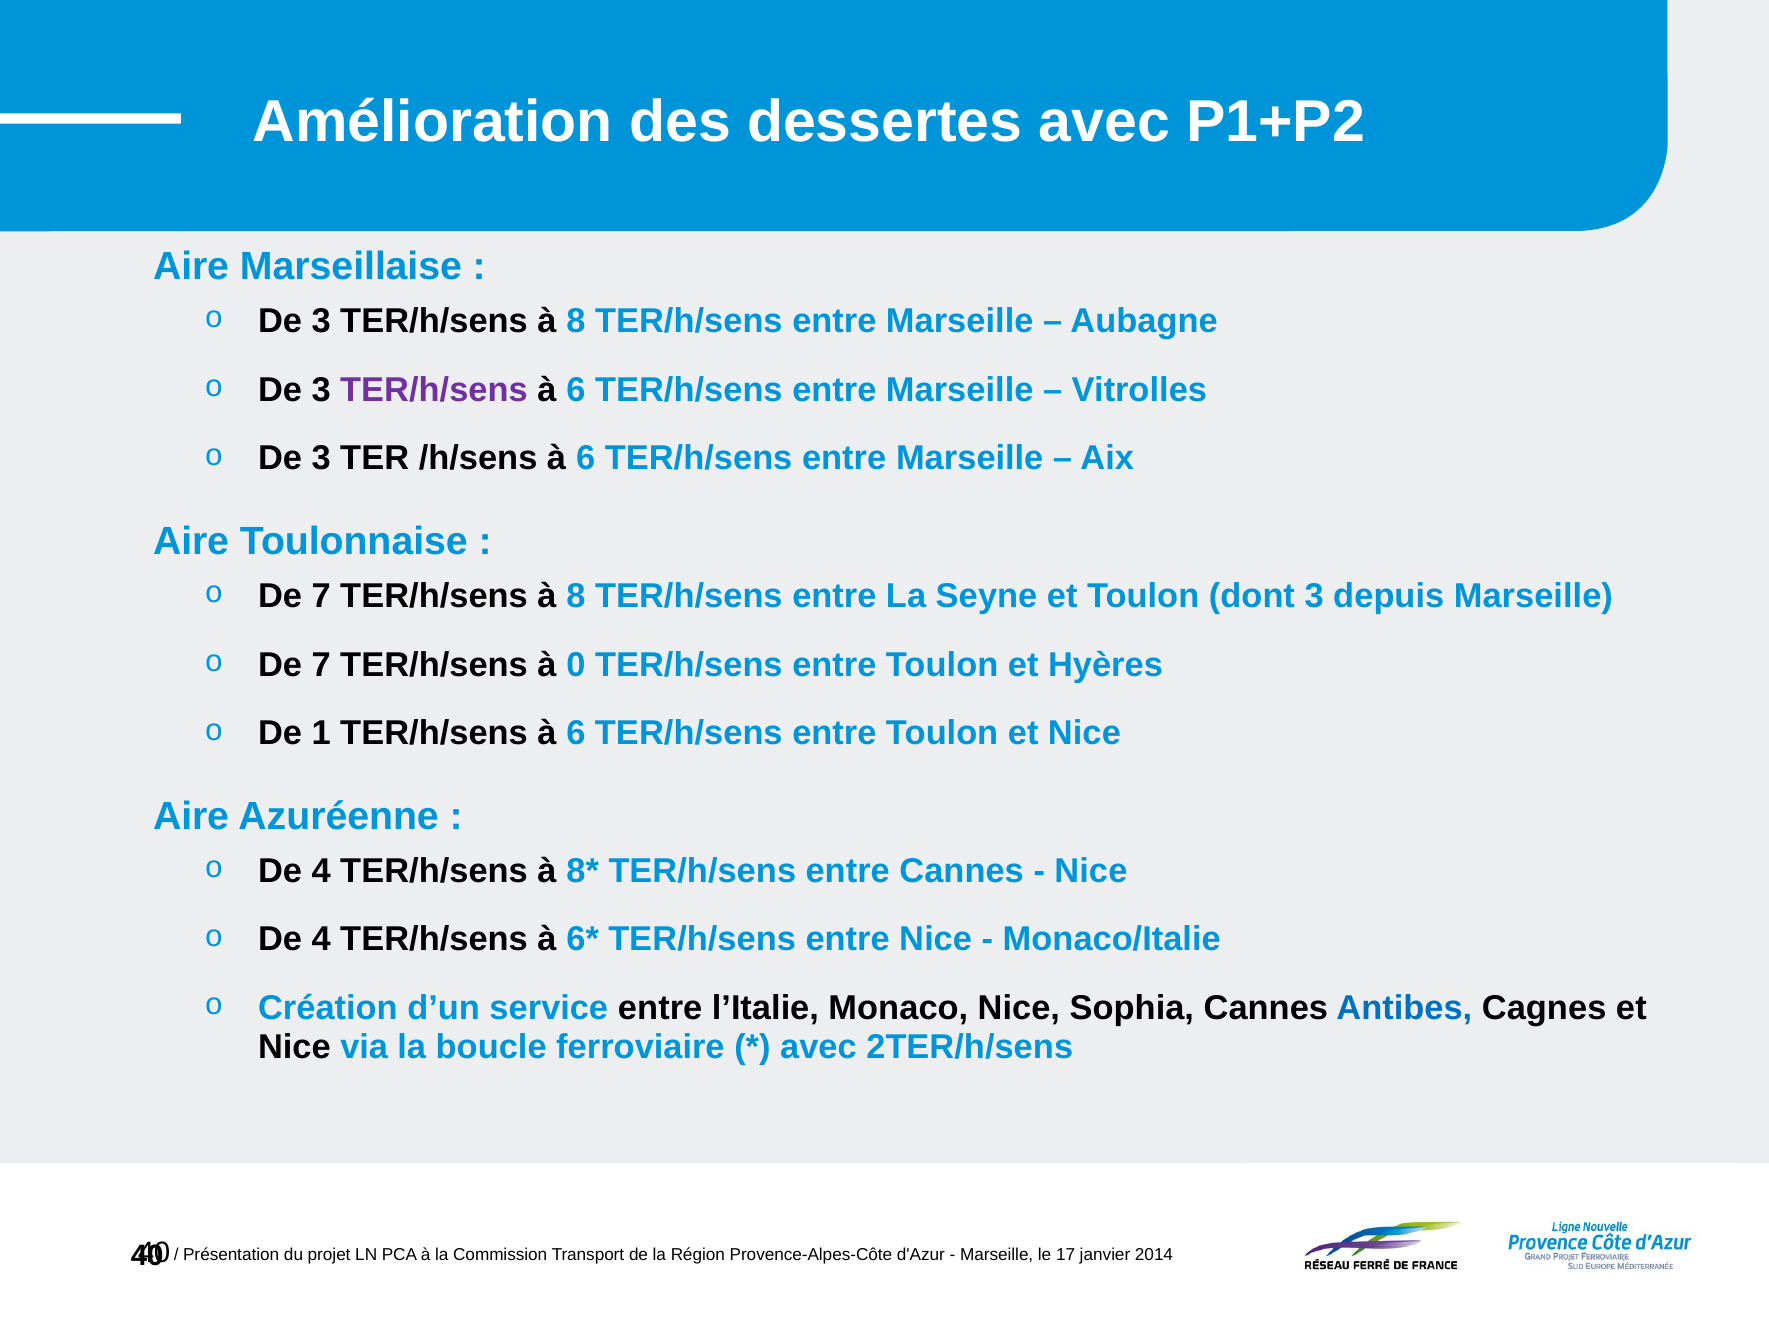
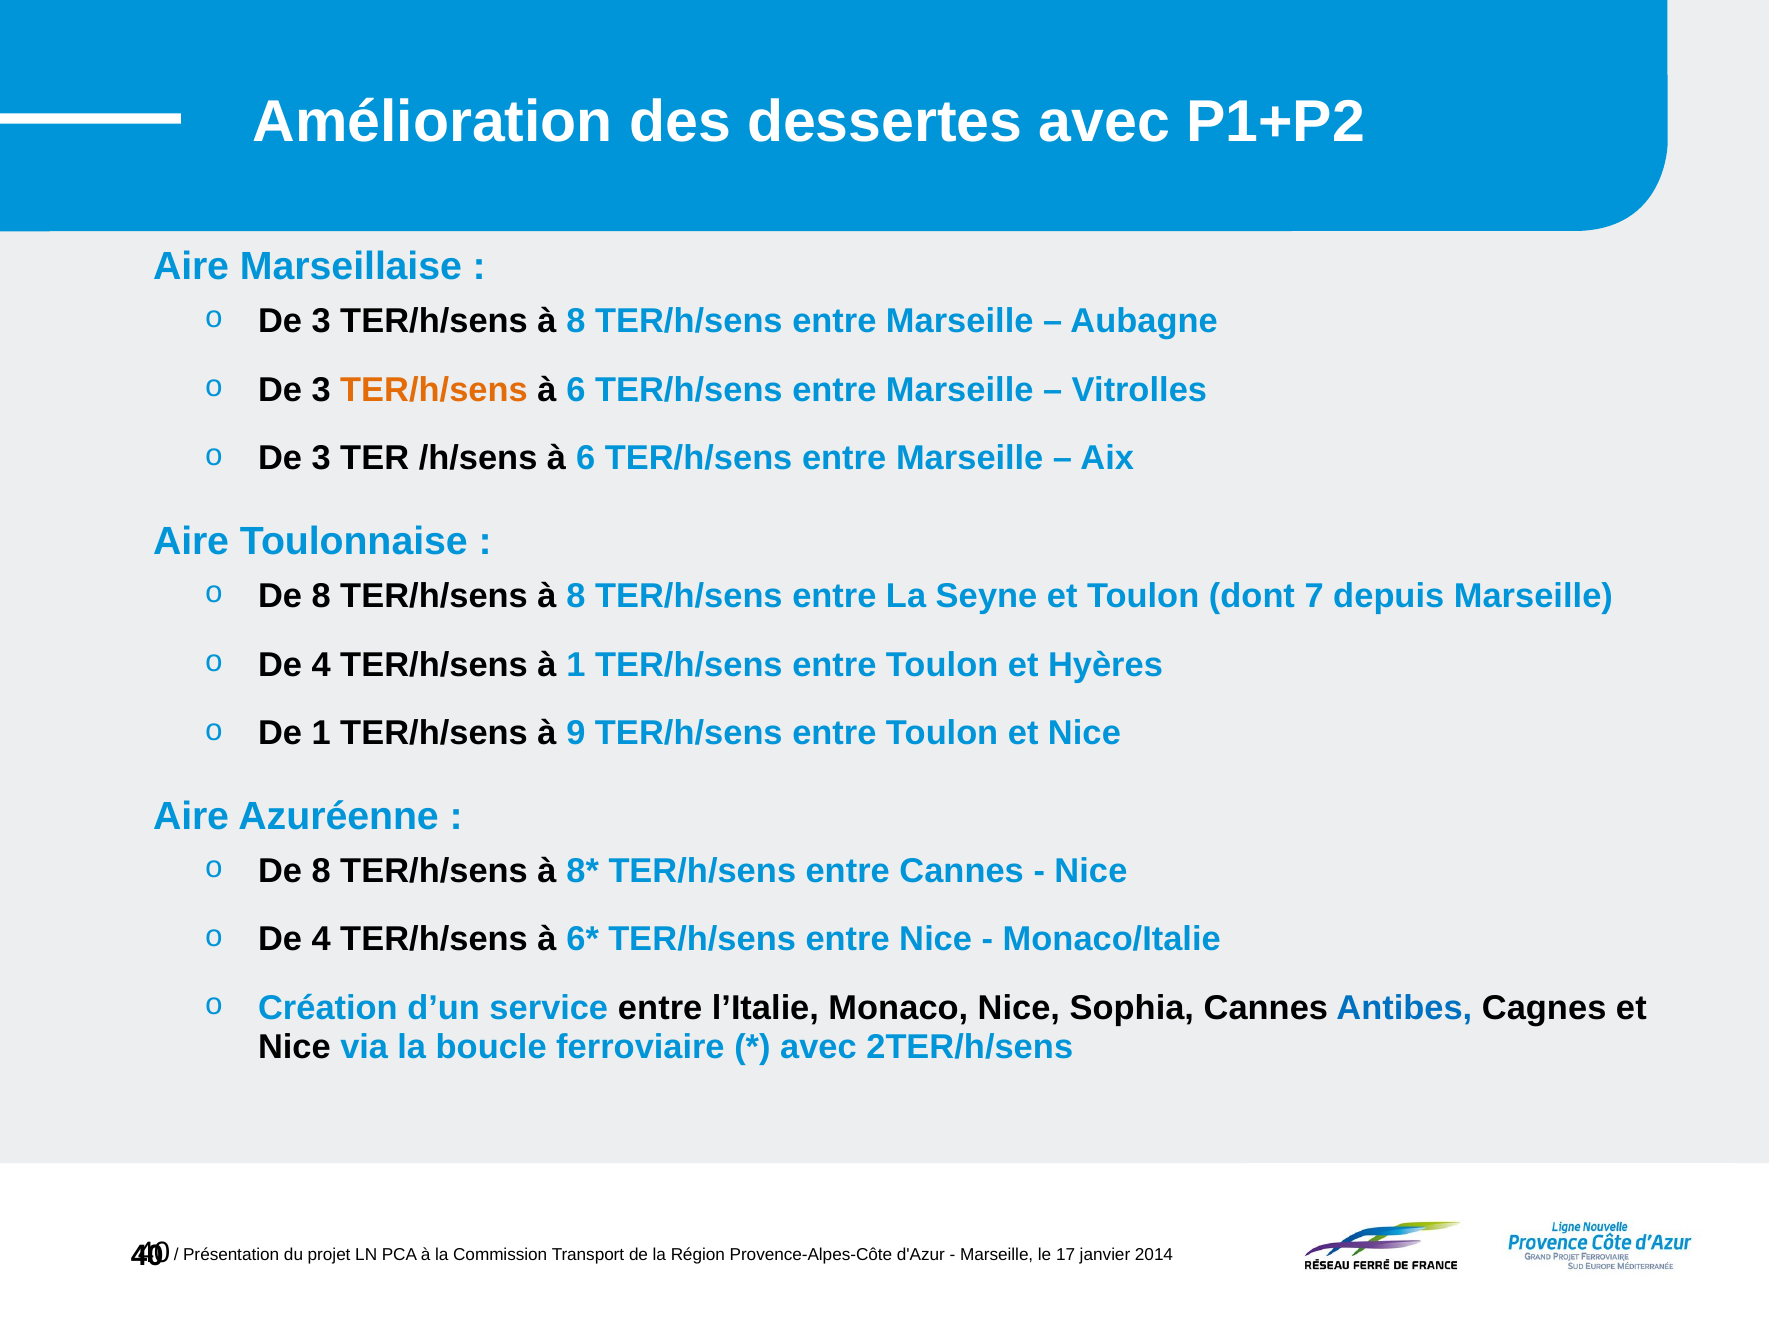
TER/h/sens at (434, 390) colour: purple -> orange
7 at (321, 596): 7 -> 8
dont 3: 3 -> 7
7 at (321, 665): 7 -> 4
à 0: 0 -> 1
1 TER/h/sens à 6: 6 -> 9
4 at (321, 871): 4 -> 8
